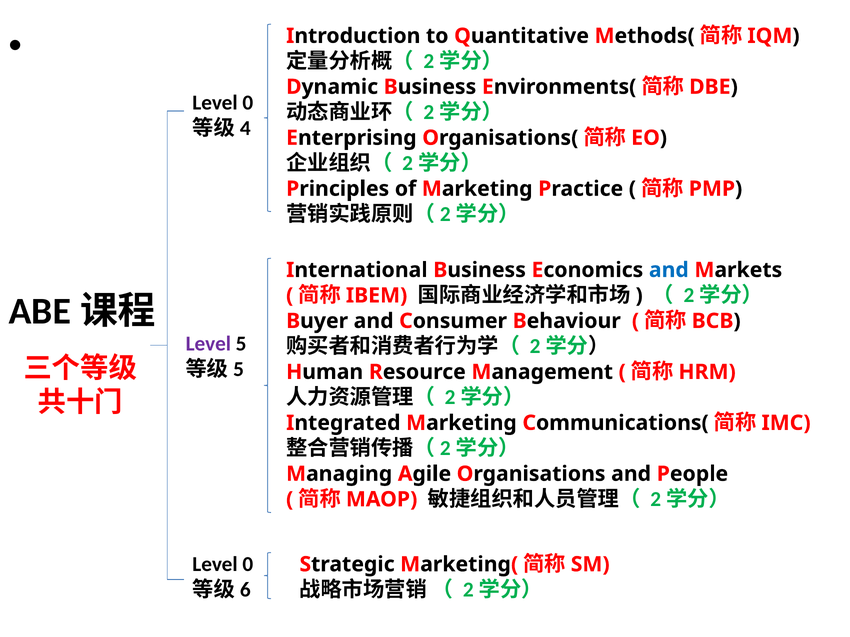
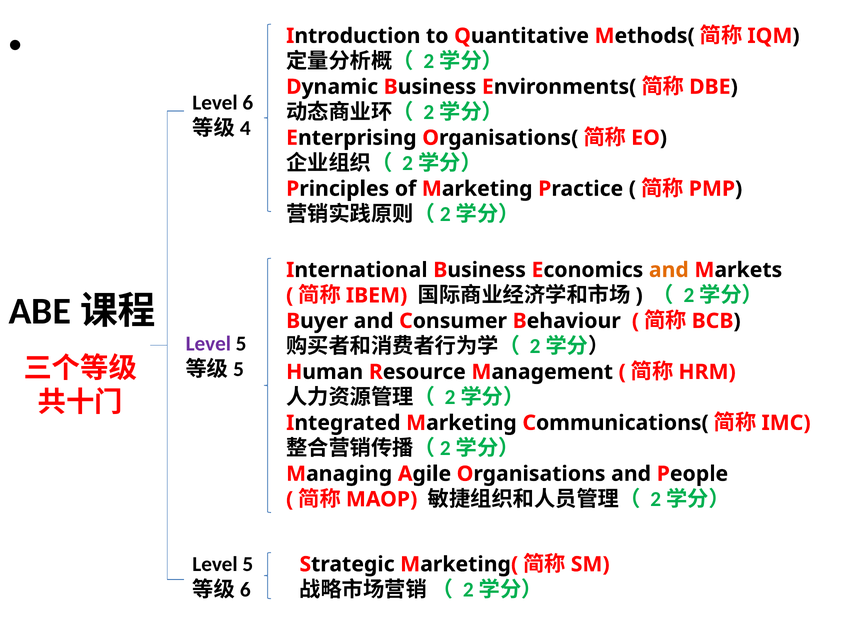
0 at (248, 103): 0 -> 6
and at (669, 270) colour: blue -> orange
0 at (248, 565): 0 -> 5
